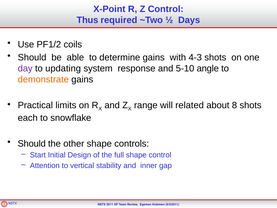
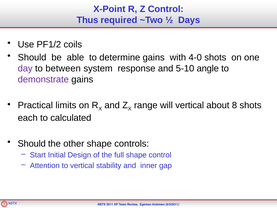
4-3: 4-3 -> 4-0
updating: updating -> between
demonstrate colour: orange -> purple
will related: related -> vertical
snowflake: snowflake -> calculated
